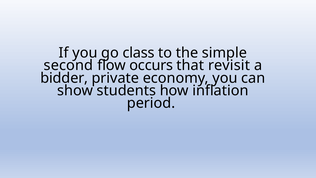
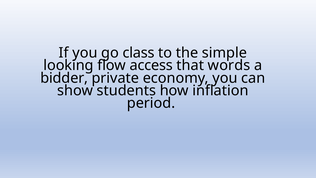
second: second -> looking
occurs: occurs -> access
revisit: revisit -> words
